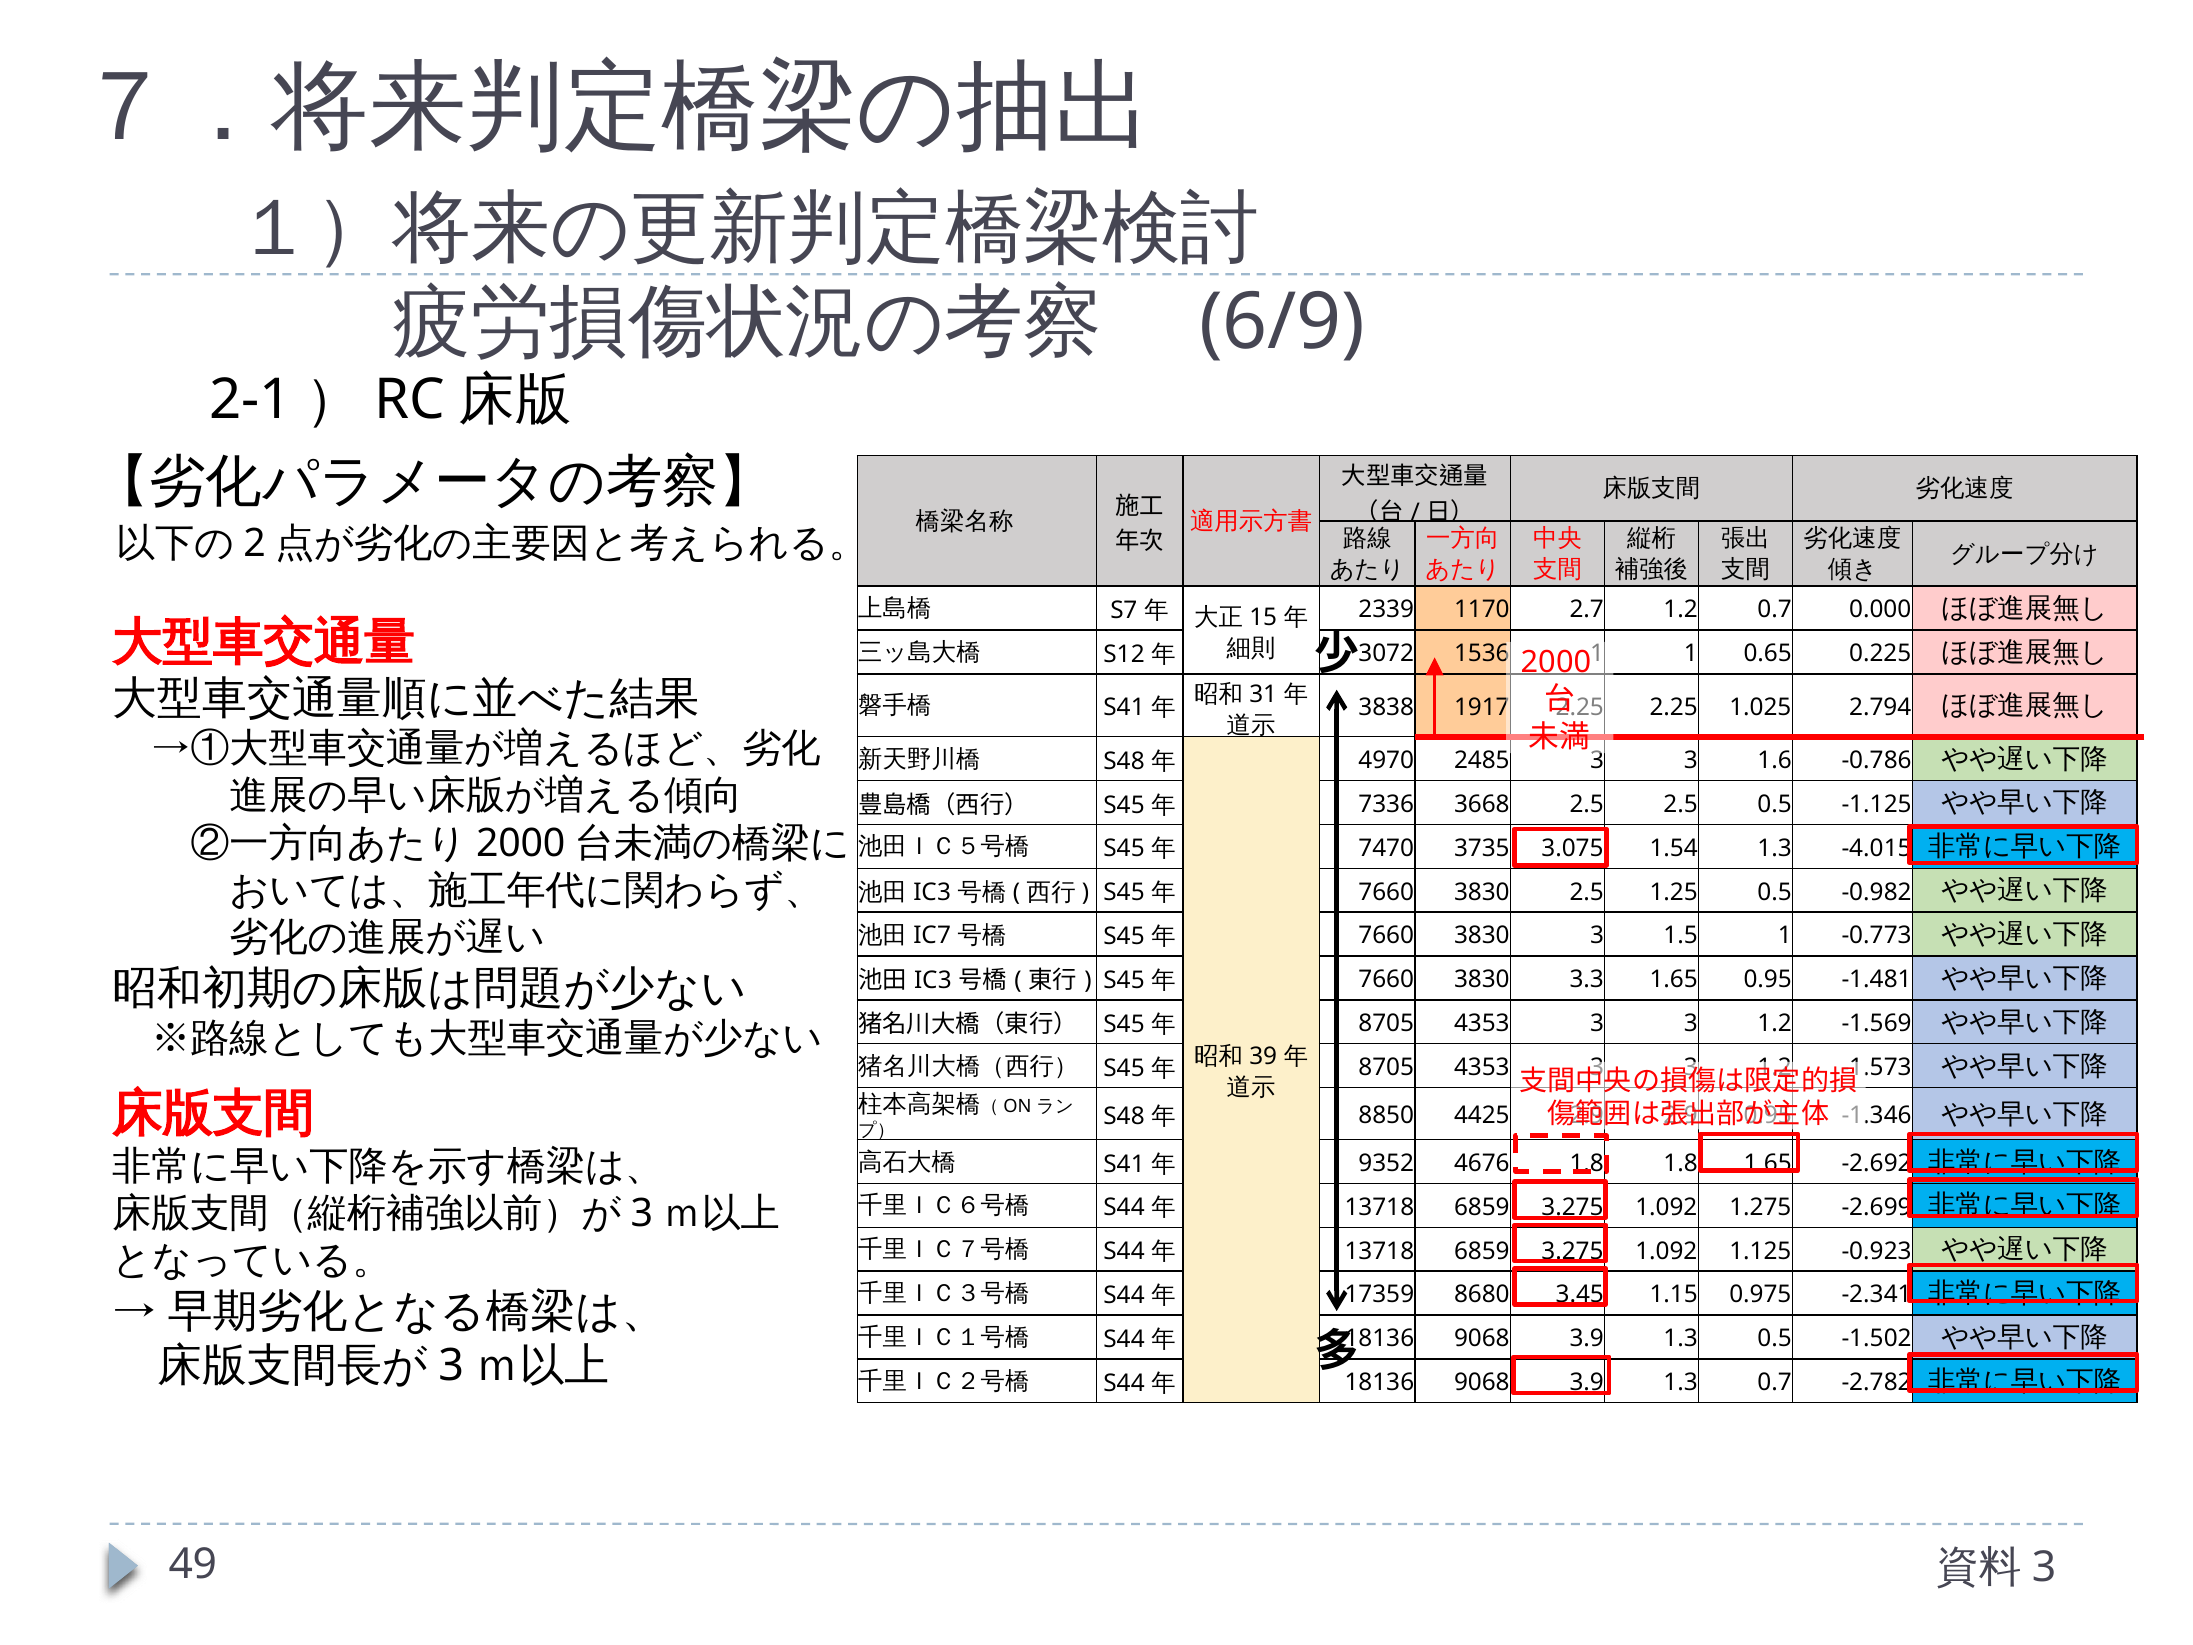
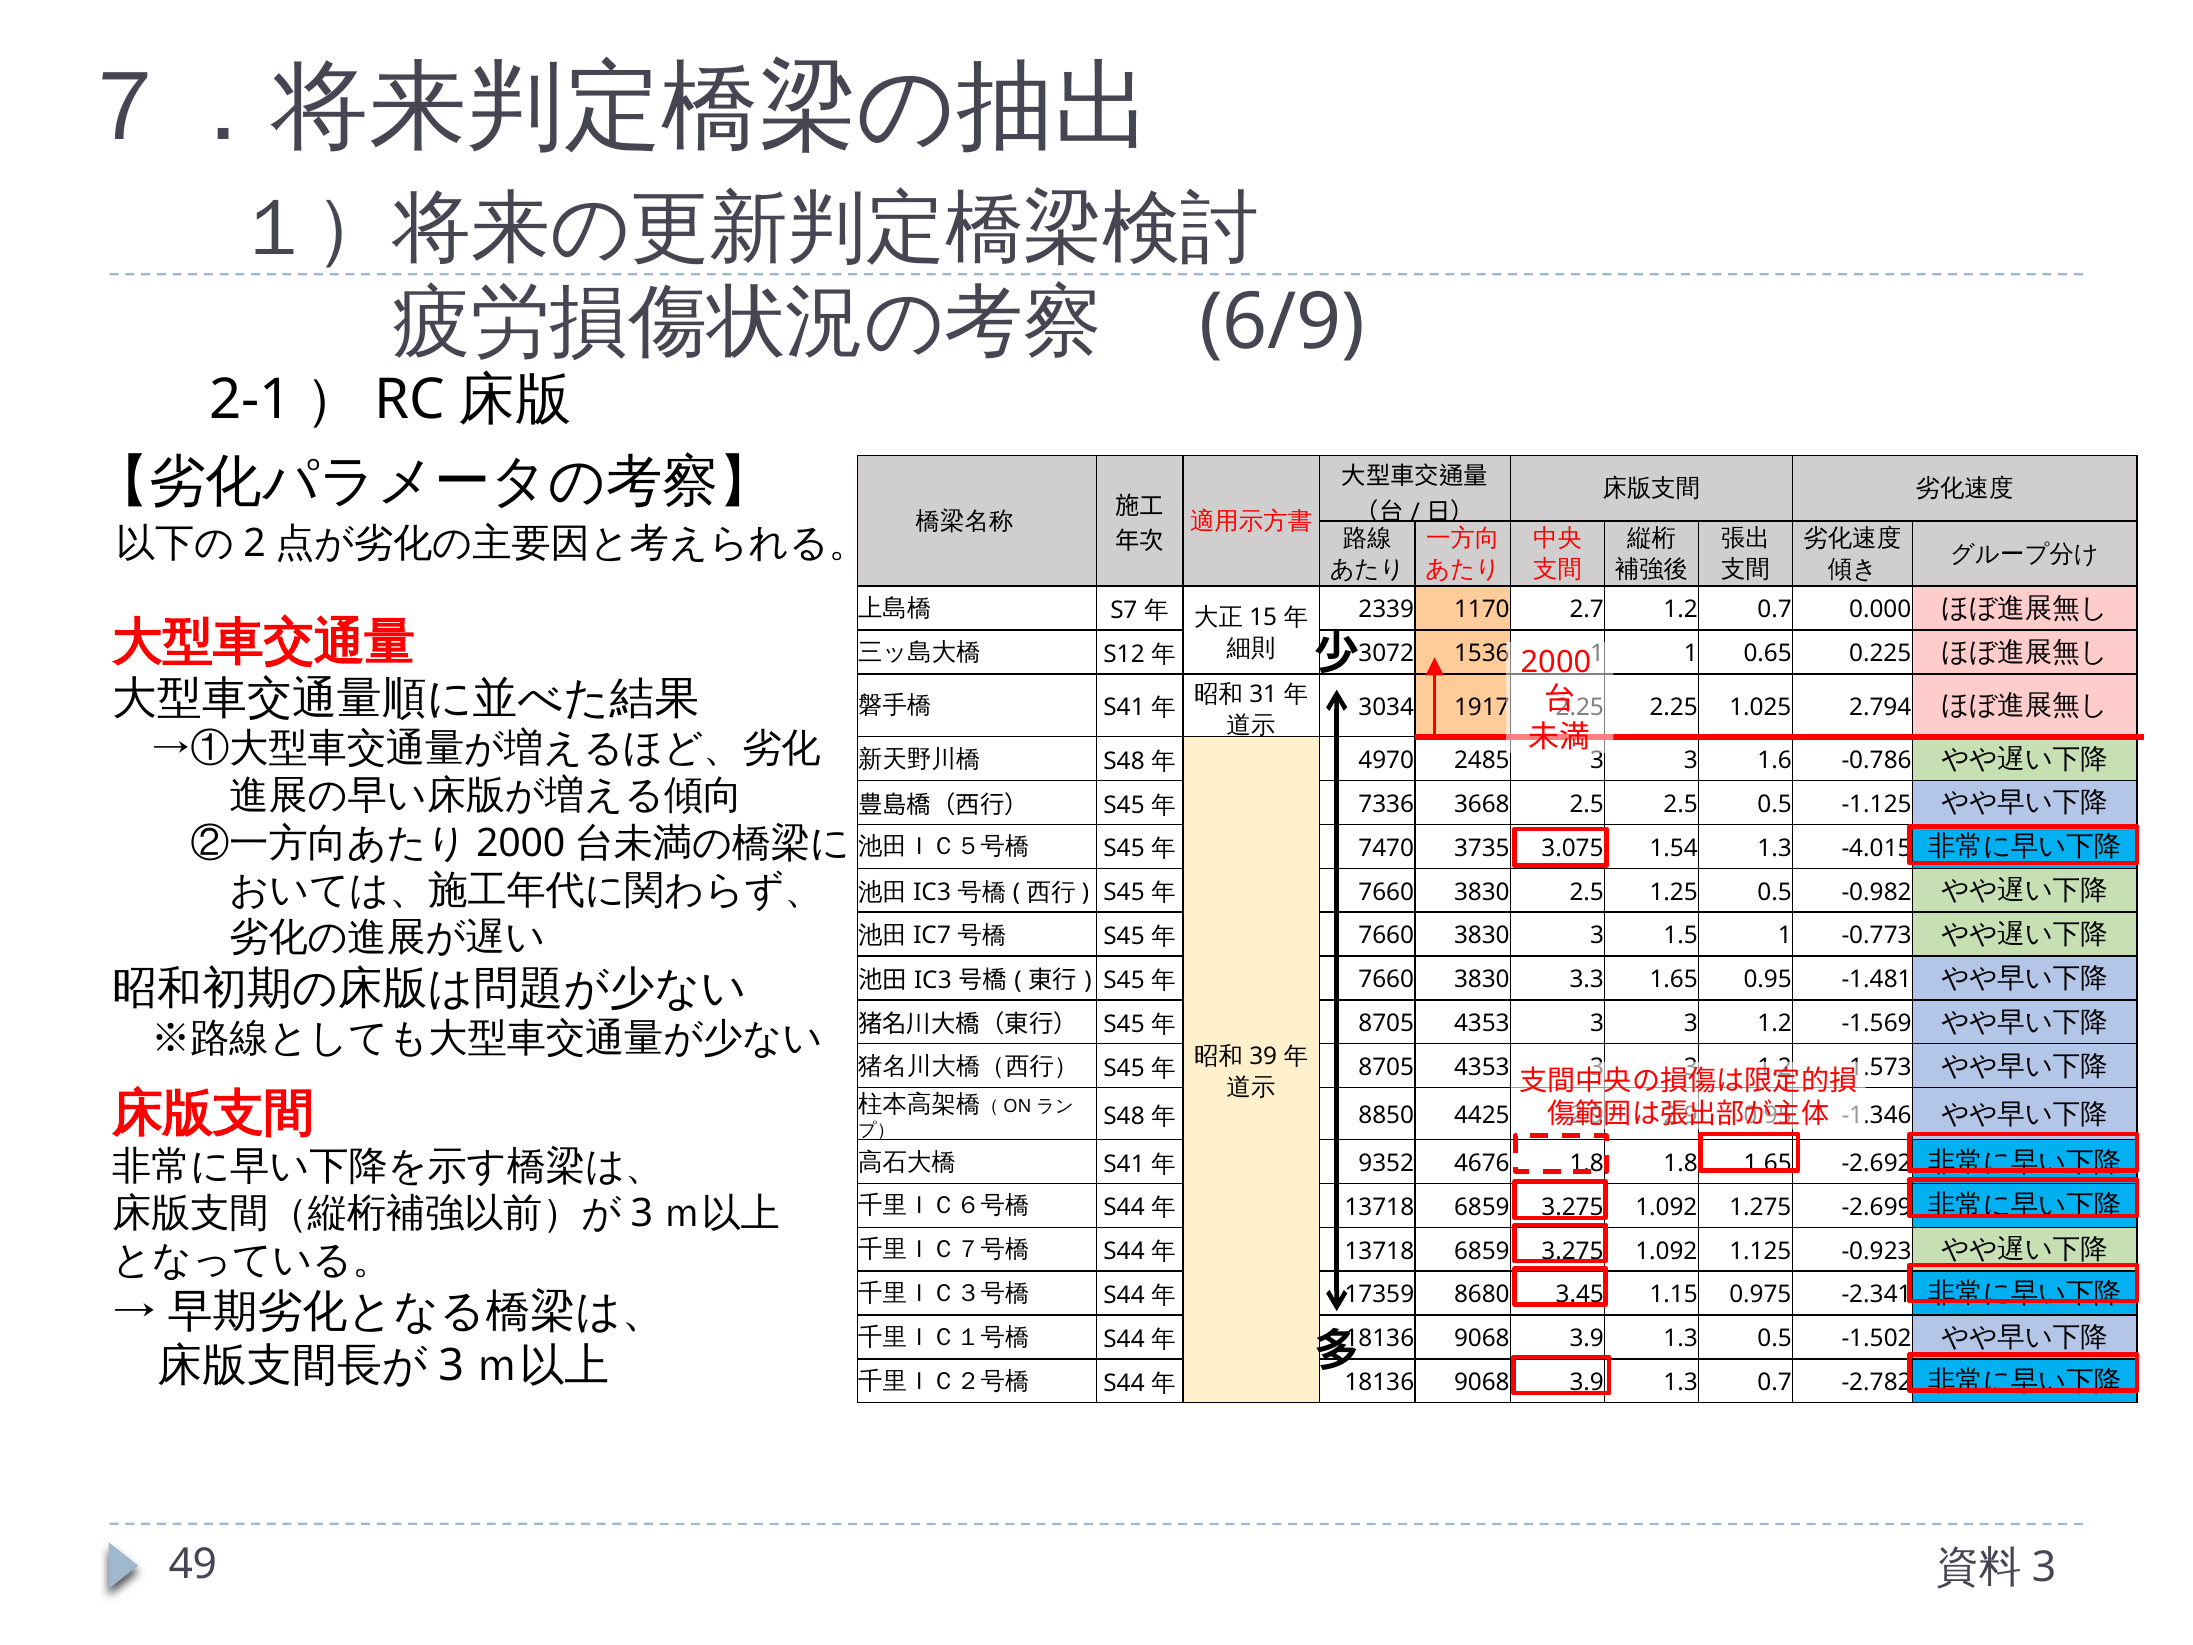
3838: 3838 -> 3034
